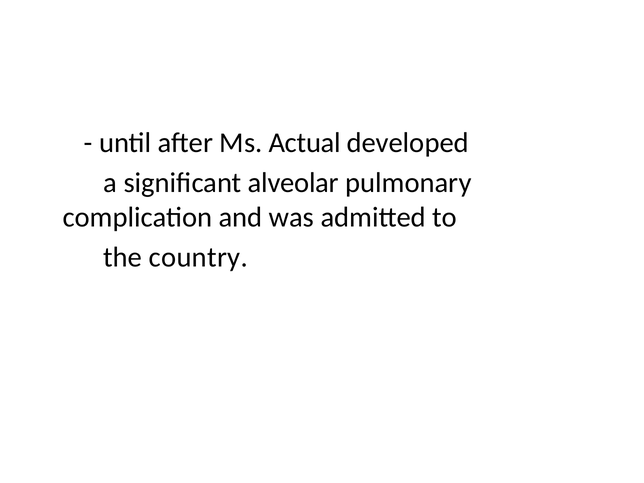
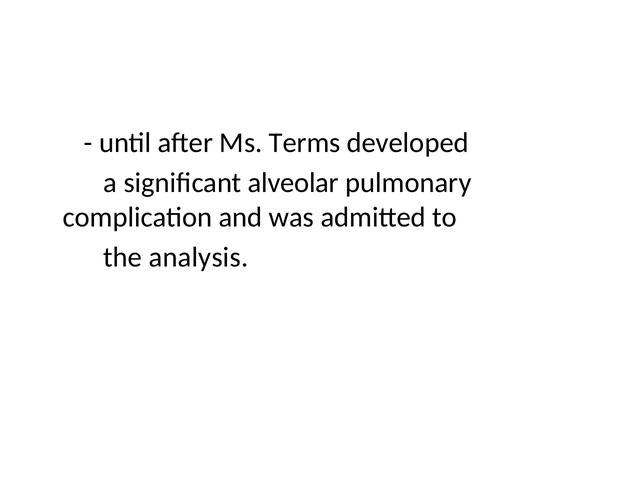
Actual: Actual -> Terms
country: country -> analysis
